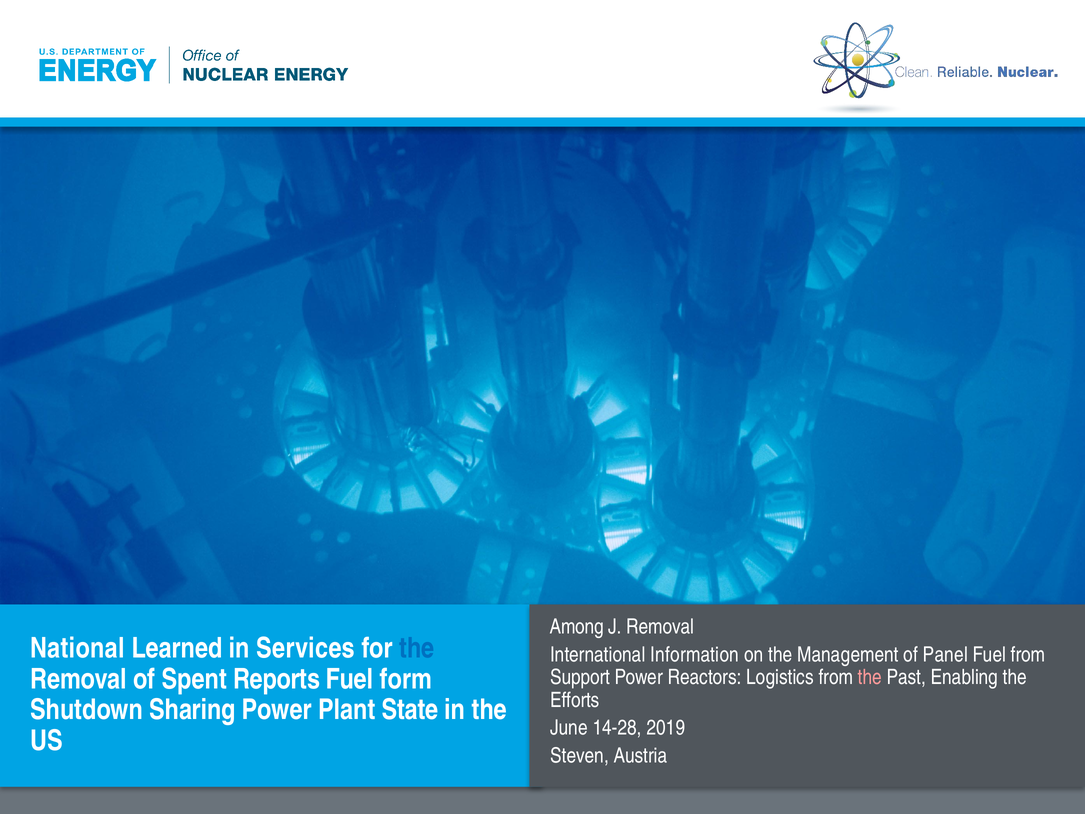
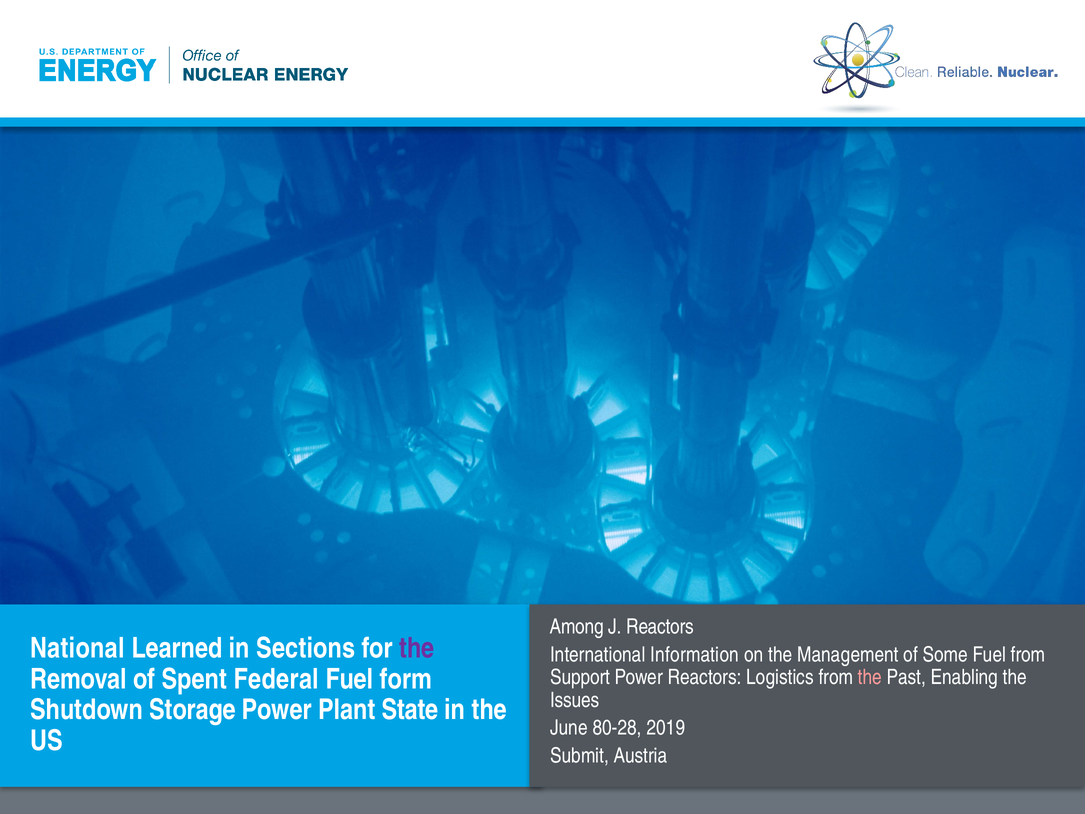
J Removal: Removal -> Reactors
Services: Services -> Sections
the at (417, 648) colour: blue -> purple
Panel: Panel -> Some
Reports: Reports -> Federal
Efforts: Efforts -> Issues
Sharing: Sharing -> Storage
14-28: 14-28 -> 80-28
Steven: Steven -> Submit
